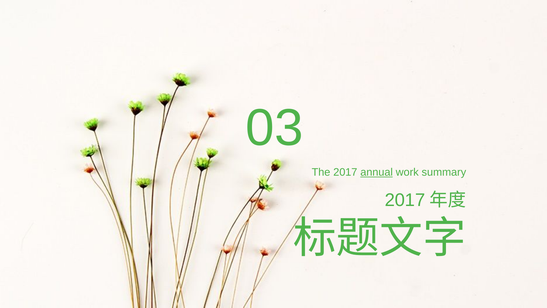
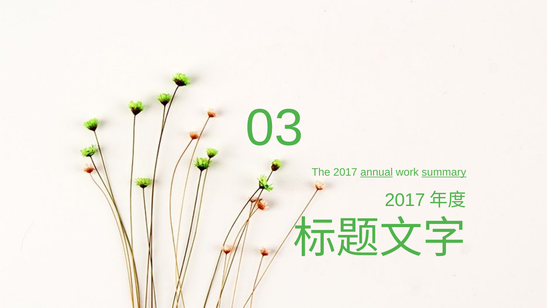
summary underline: none -> present
